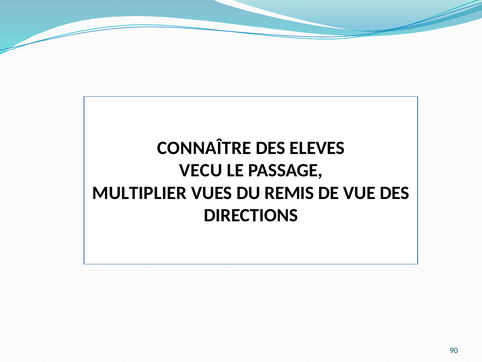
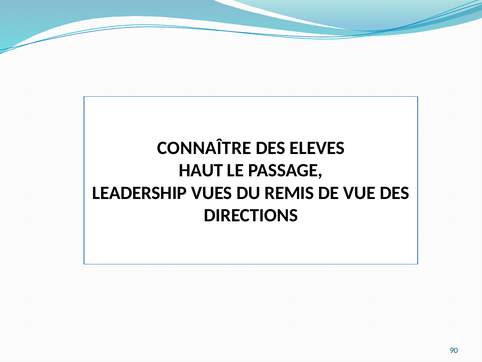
VECU: VECU -> HAUT
MULTIPLIER: MULTIPLIER -> LEADERSHIP
